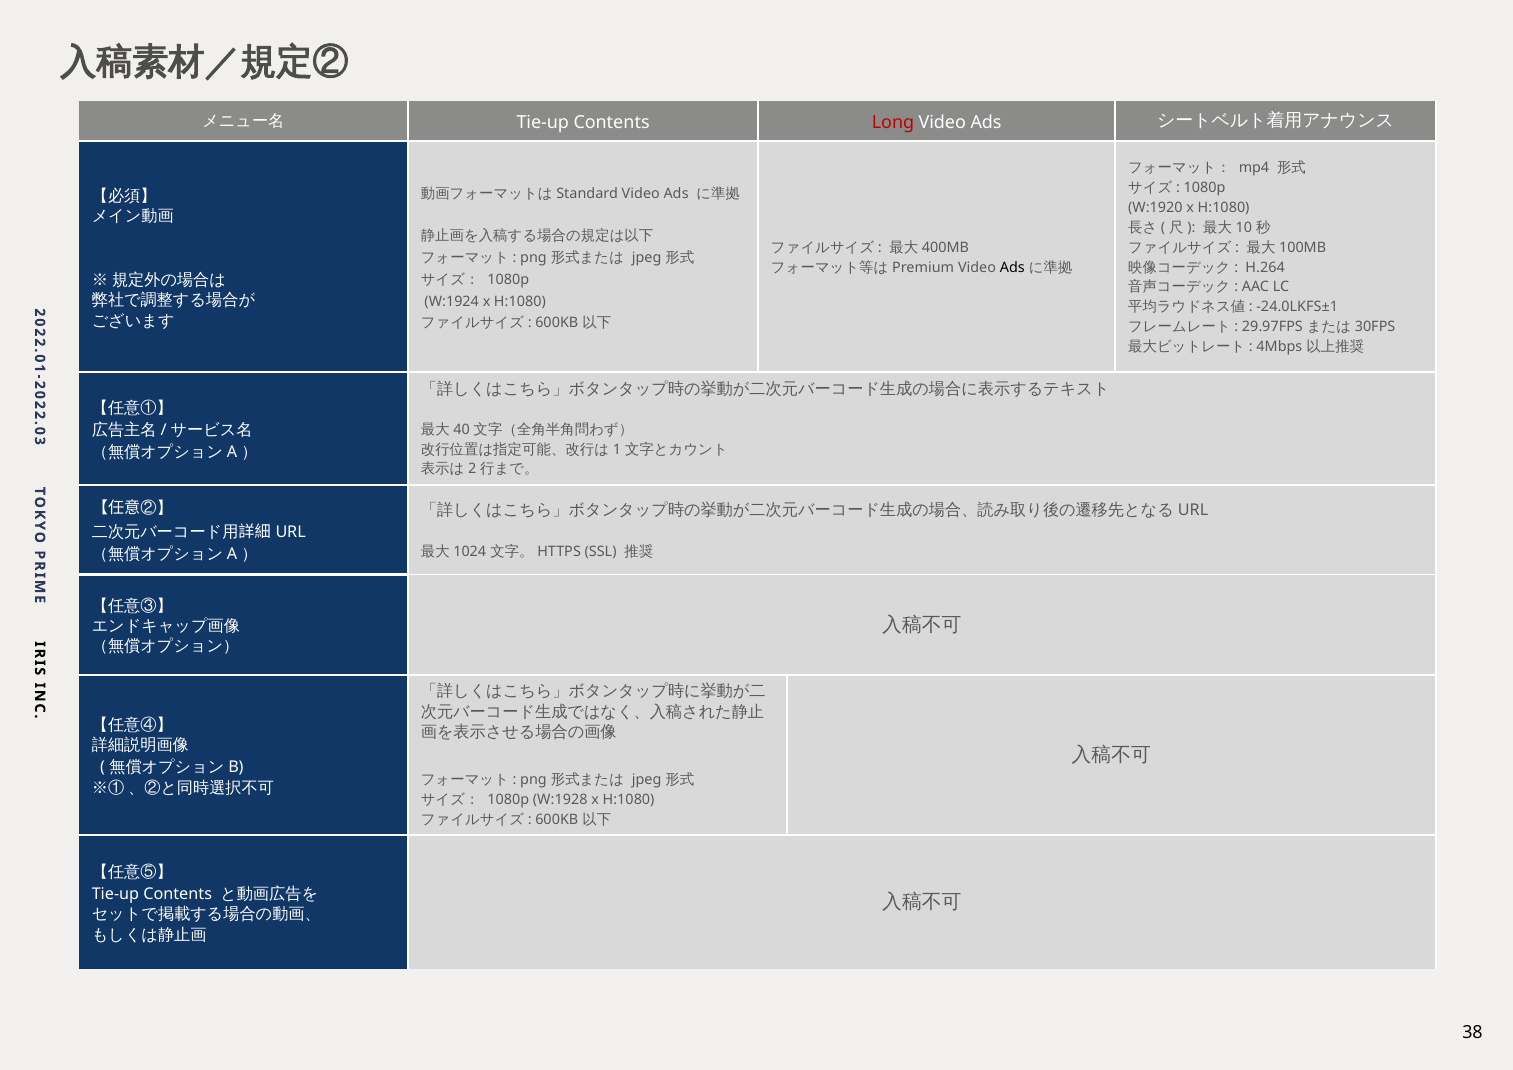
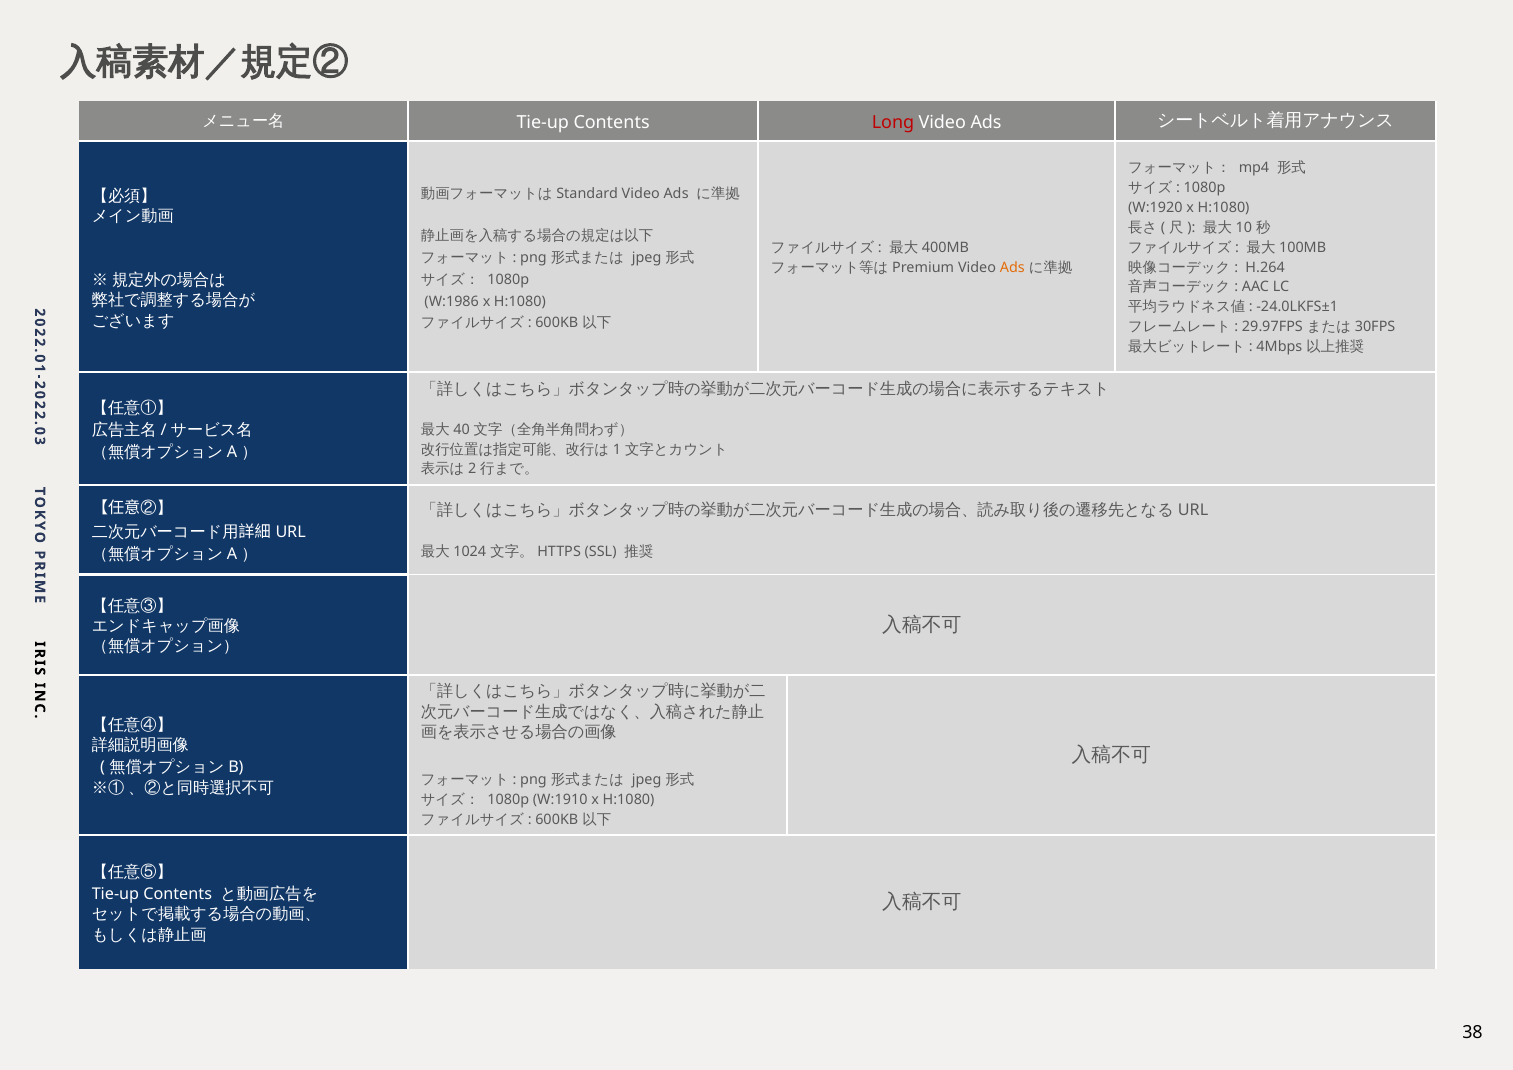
Ads at (1012, 267) colour: black -> orange
W:1924: W:1924 -> W:1986
W:1928: W:1928 -> W:1910
